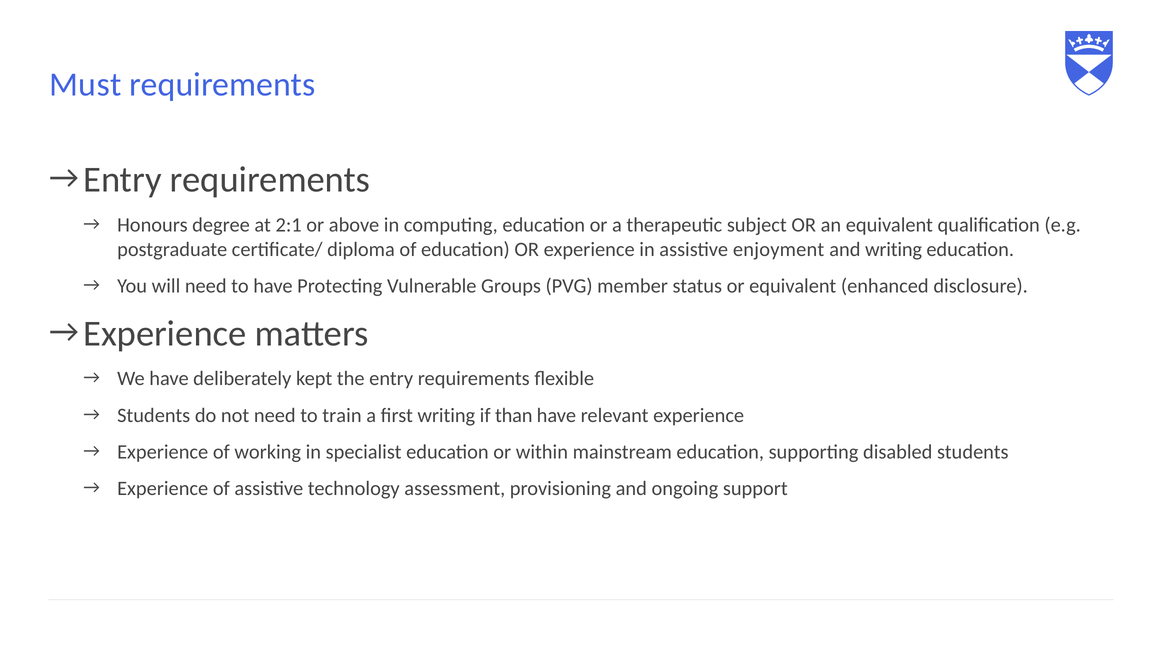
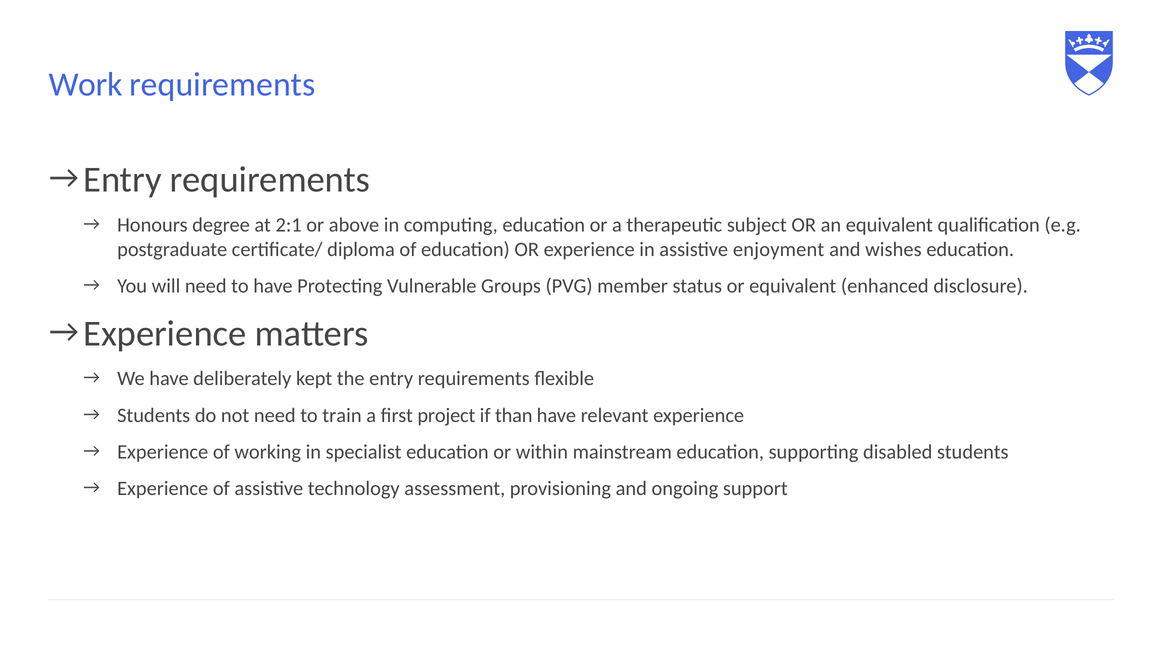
Must: Must -> Work
and writing: writing -> wishes
first writing: writing -> project
